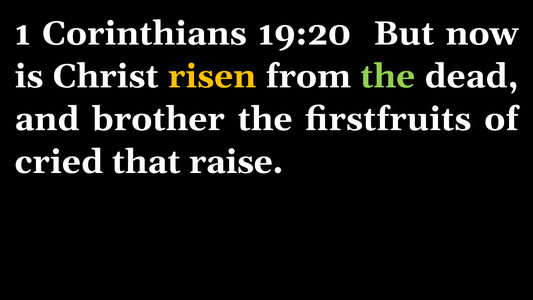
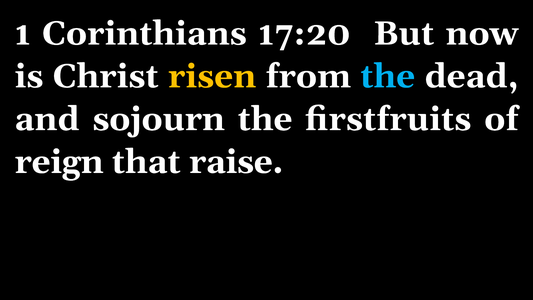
19:20: 19:20 -> 17:20
the at (388, 76) colour: light green -> light blue
brother: brother -> sojourn
cried: cried -> reign
